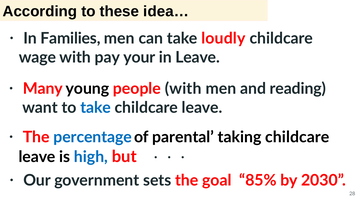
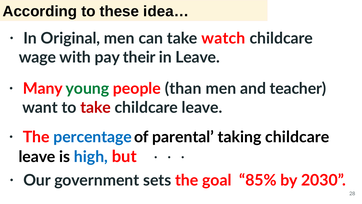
Families: Families -> Original
loudly: loudly -> watch
your: your -> their
young colour: black -> green
people with: with -> than
reading: reading -> teacher
take at (96, 108) colour: blue -> red
